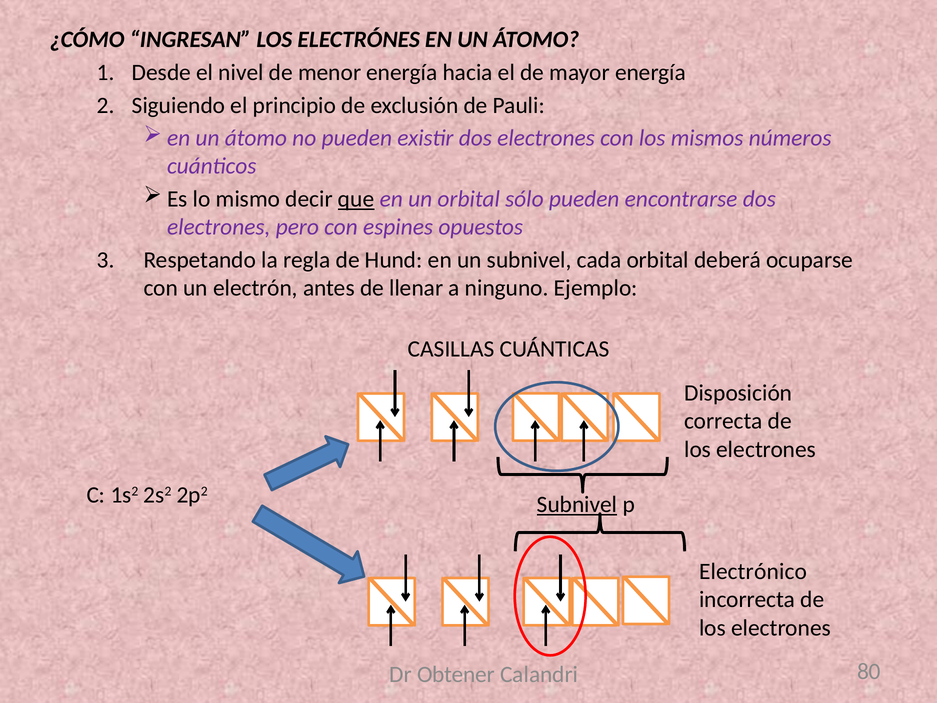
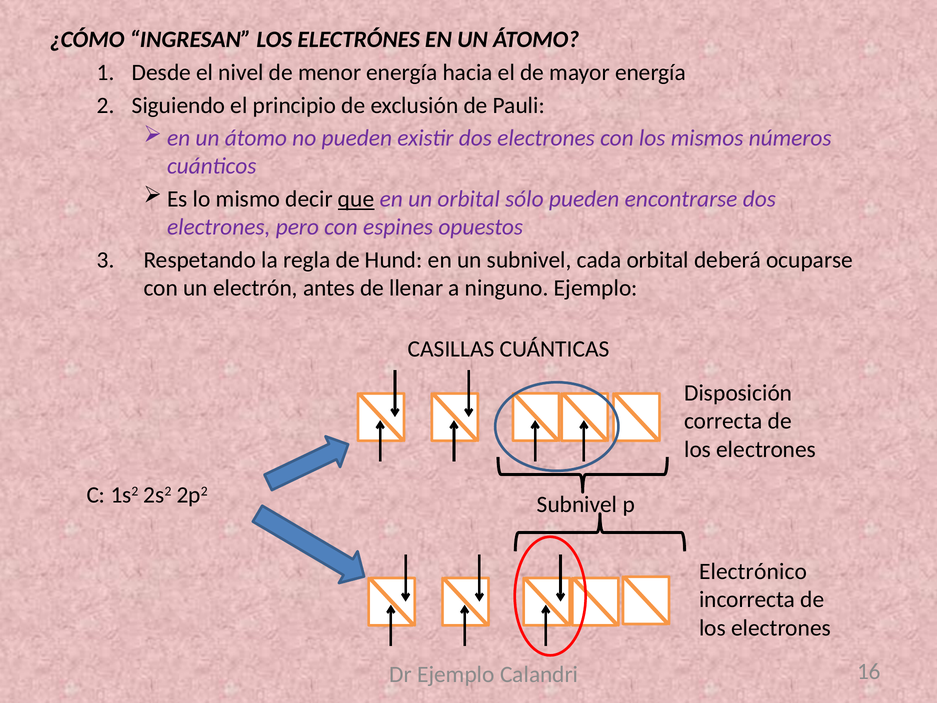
Subnivel at (577, 504) underline: present -> none
Dr Obtener: Obtener -> Ejemplo
80: 80 -> 16
